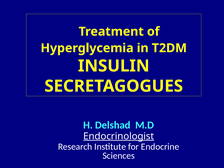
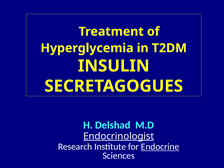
Endocrine underline: none -> present
